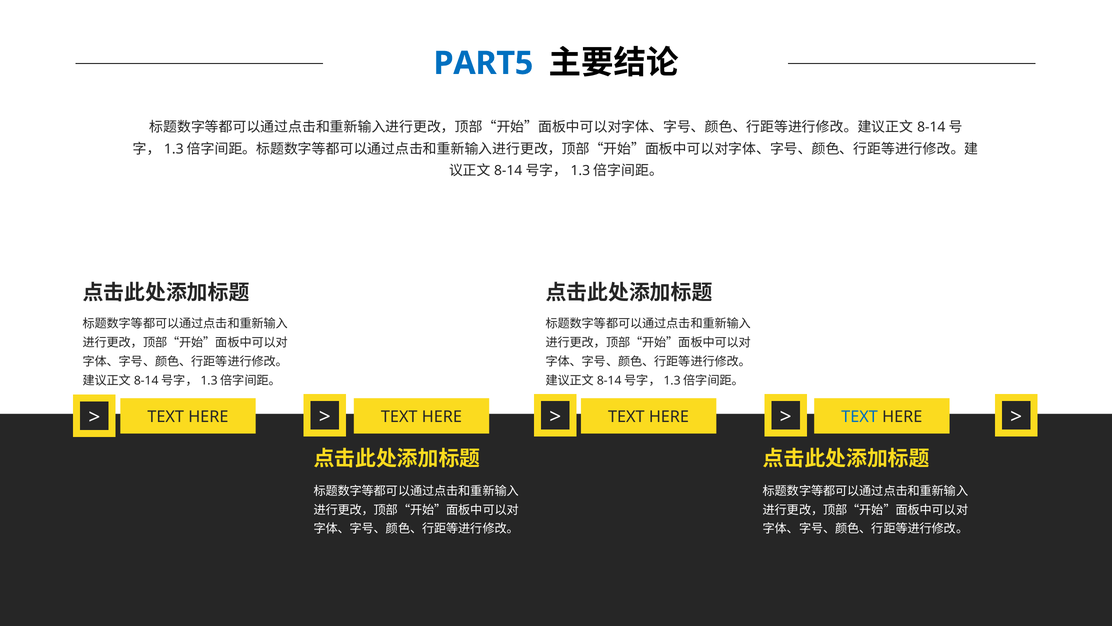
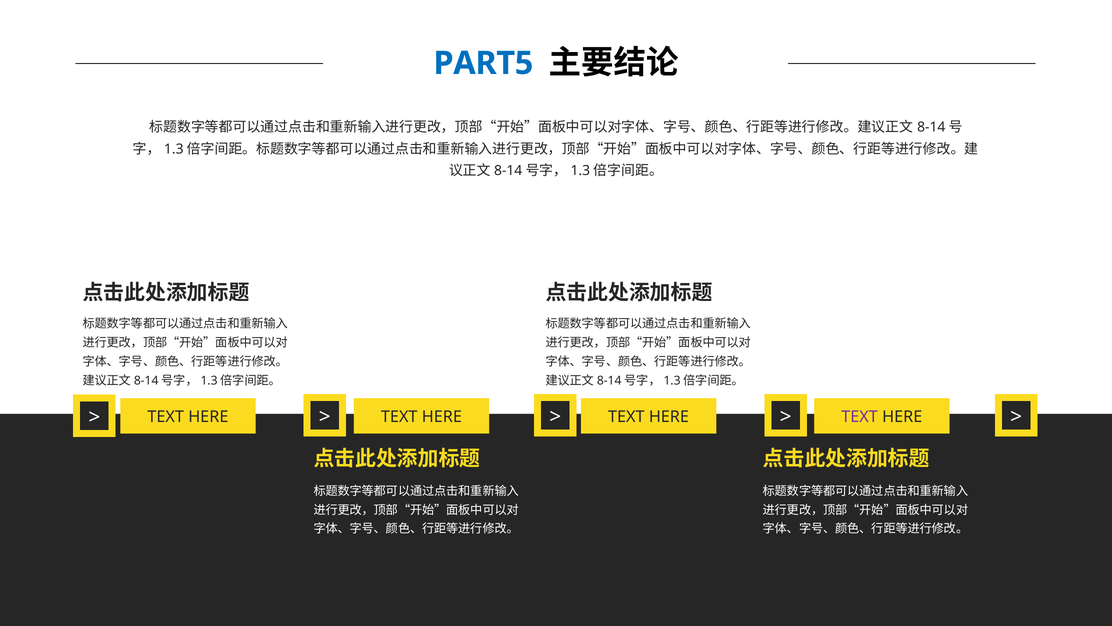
TEXT at (860, 417) colour: blue -> purple
